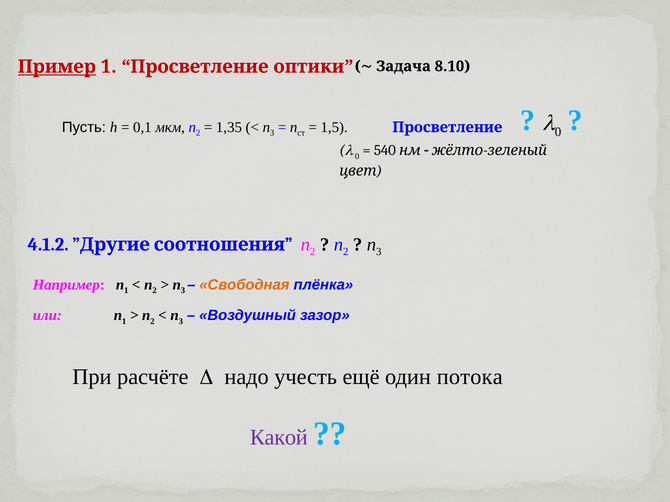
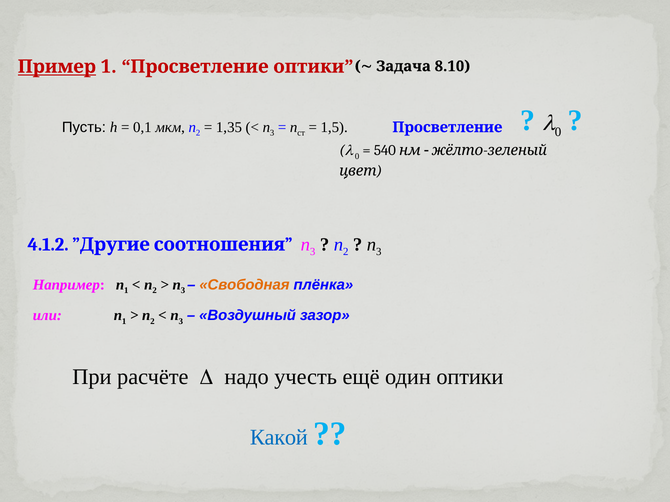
2 at (313, 252): 2 -> 3
один потока: потока -> оптики
Какой colour: purple -> blue
